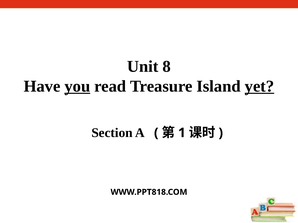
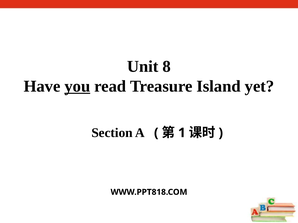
yet underline: present -> none
